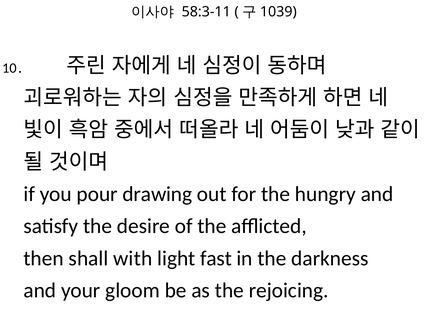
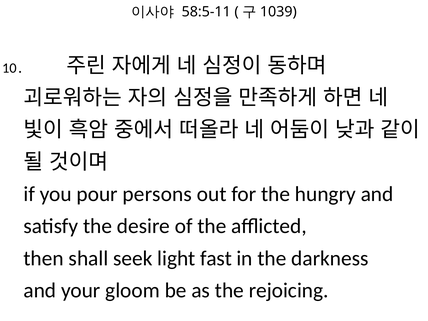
58:3-11: 58:3-11 -> 58:5-11
drawing: drawing -> persons
with: with -> seek
